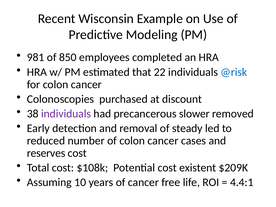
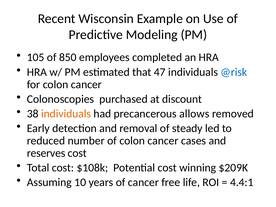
981: 981 -> 105
22: 22 -> 47
individuals at (66, 114) colour: purple -> orange
slower: slower -> allows
existent: existent -> winning
